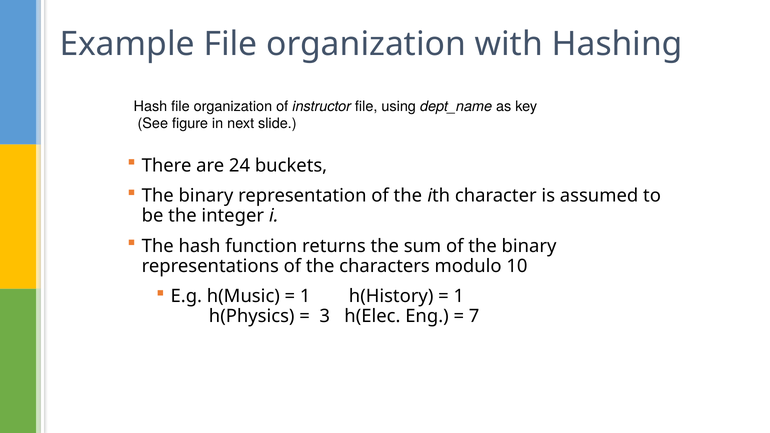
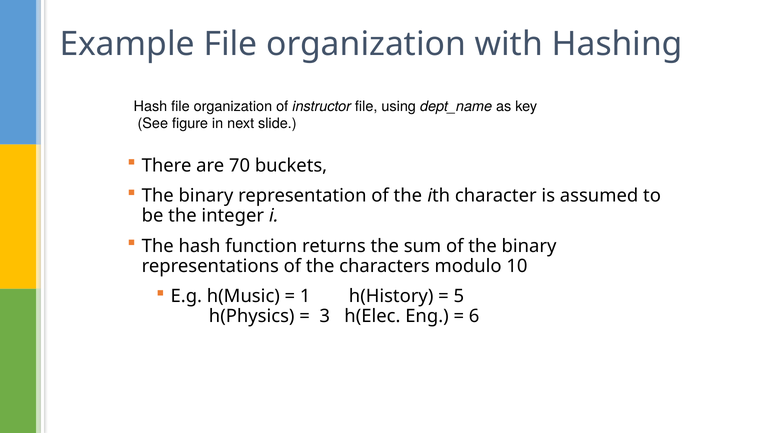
24: 24 -> 70
1 at (459, 296): 1 -> 5
7: 7 -> 6
